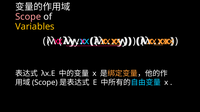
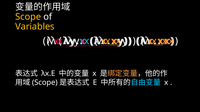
Scope at (28, 17) colour: pink -> yellow
